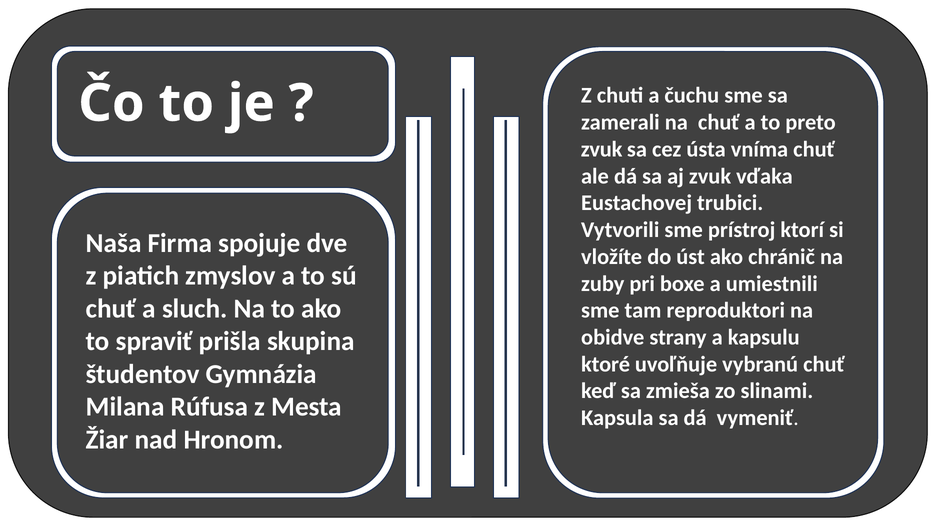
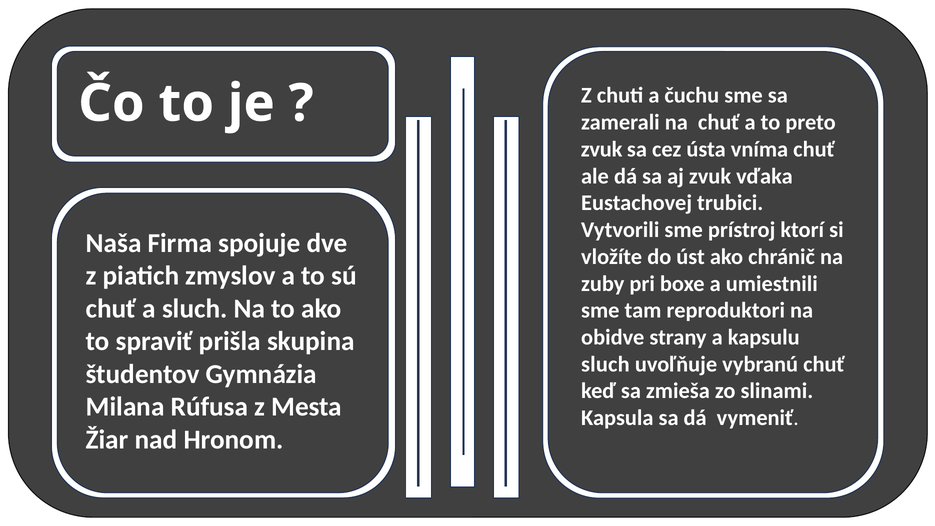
ktoré at (606, 364): ktoré -> sluch
